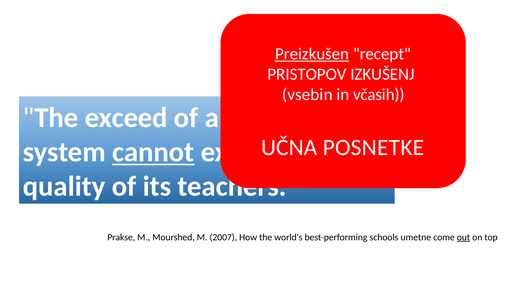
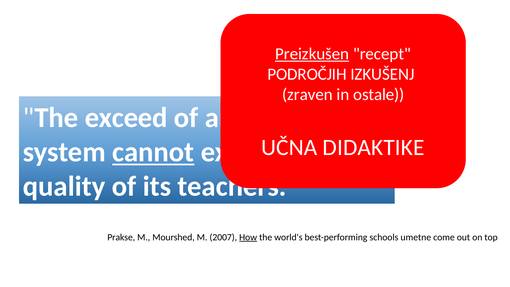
PRISTOPOV: PRISTOPOV -> PODROČJIH
vsebin: vsebin -> zraven
včasih: včasih -> ostale
POSNETKE: POSNETKE -> DIDAKTIKE
How underline: none -> present
out underline: present -> none
